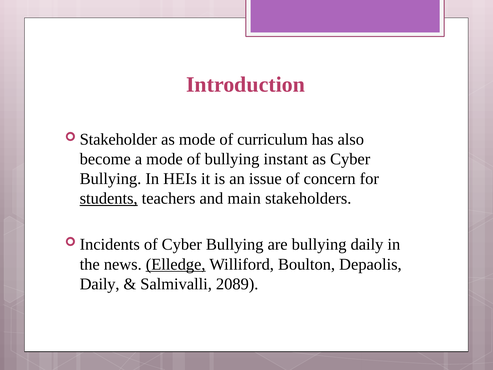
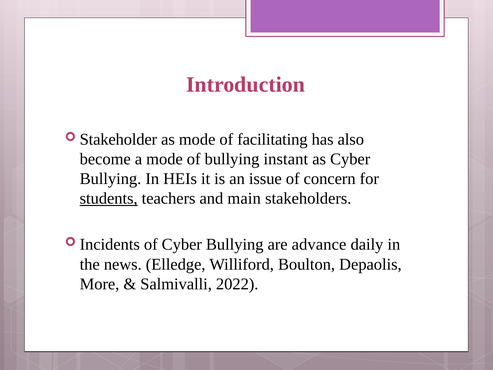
curriculum: curriculum -> facilitating
are bullying: bullying -> advance
Elledge underline: present -> none
Daily at (100, 284): Daily -> More
2089: 2089 -> 2022
